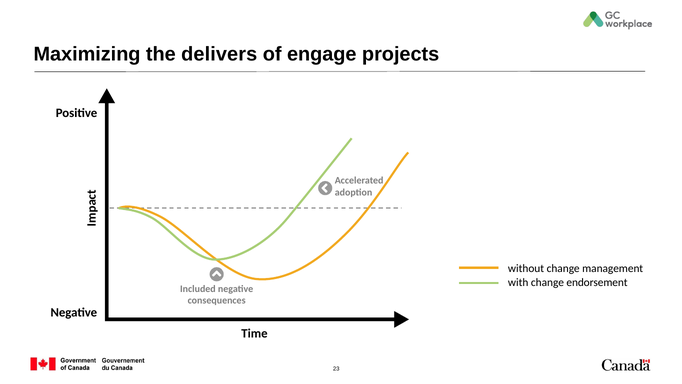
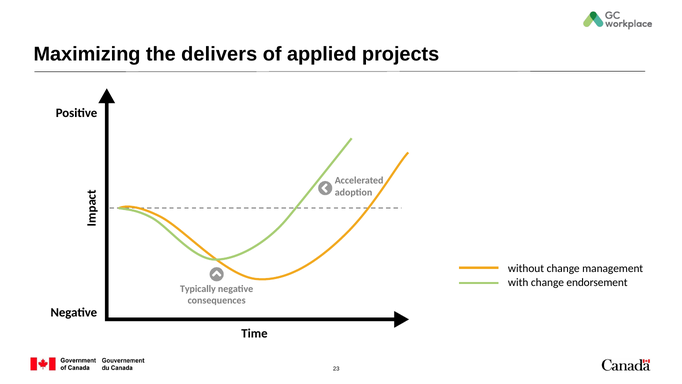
engage: engage -> applied
Included: Included -> Typically
